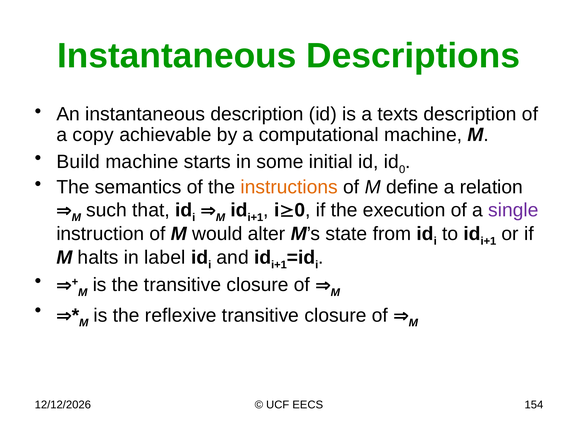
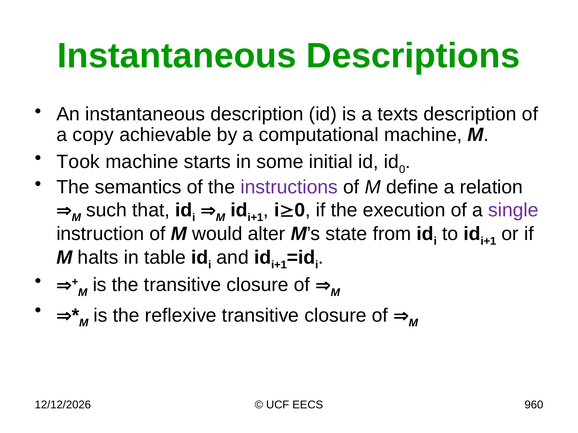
Build: Build -> Took
instructions colour: orange -> purple
label: label -> table
154: 154 -> 960
